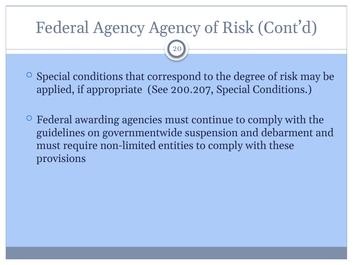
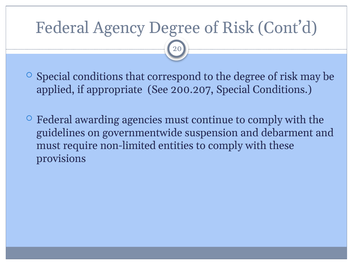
Agency Agency: Agency -> Degree
